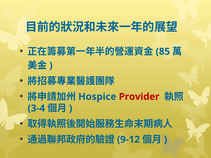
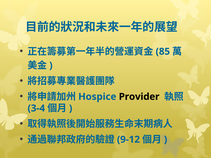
Provider colour: red -> black
